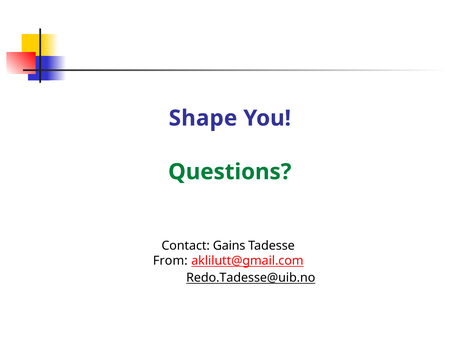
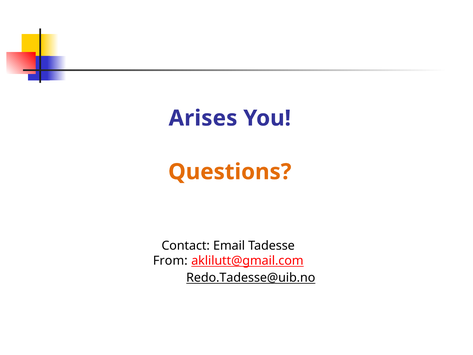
Shape: Shape -> Arises
Questions colour: green -> orange
Gains: Gains -> Email
